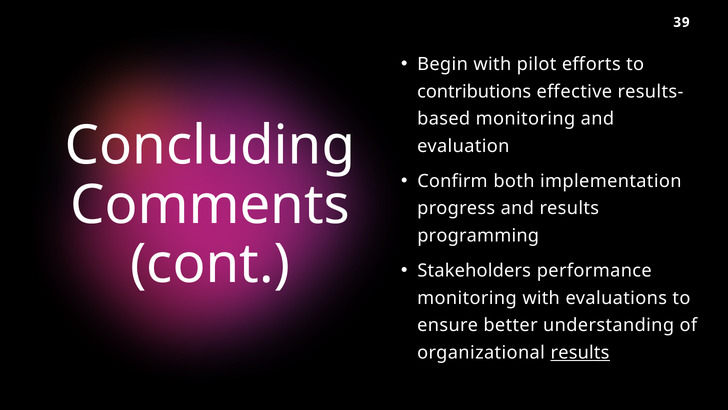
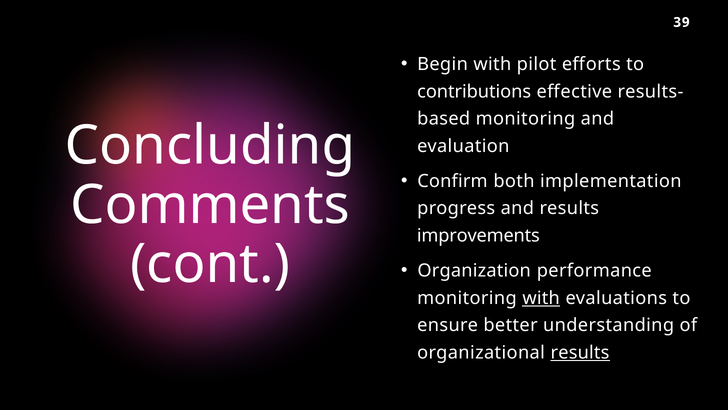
programming: programming -> improvements
Stakeholders: Stakeholders -> Organization
with at (541, 298) underline: none -> present
